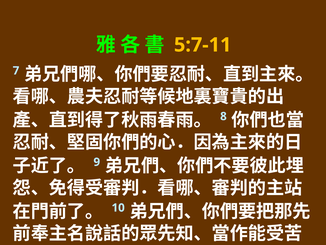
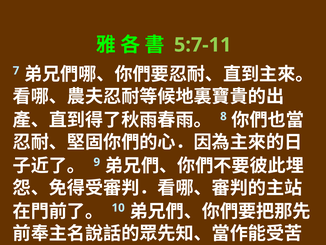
5:7-11 colour: yellow -> light green
